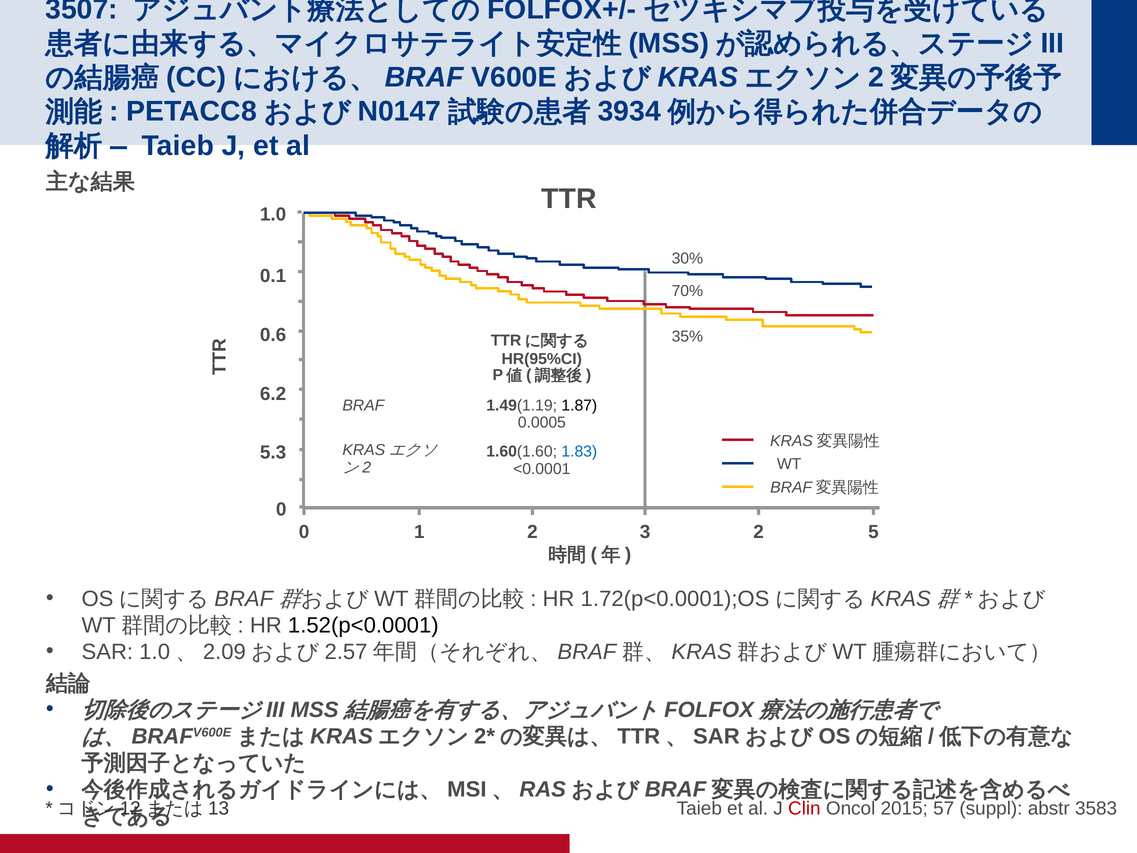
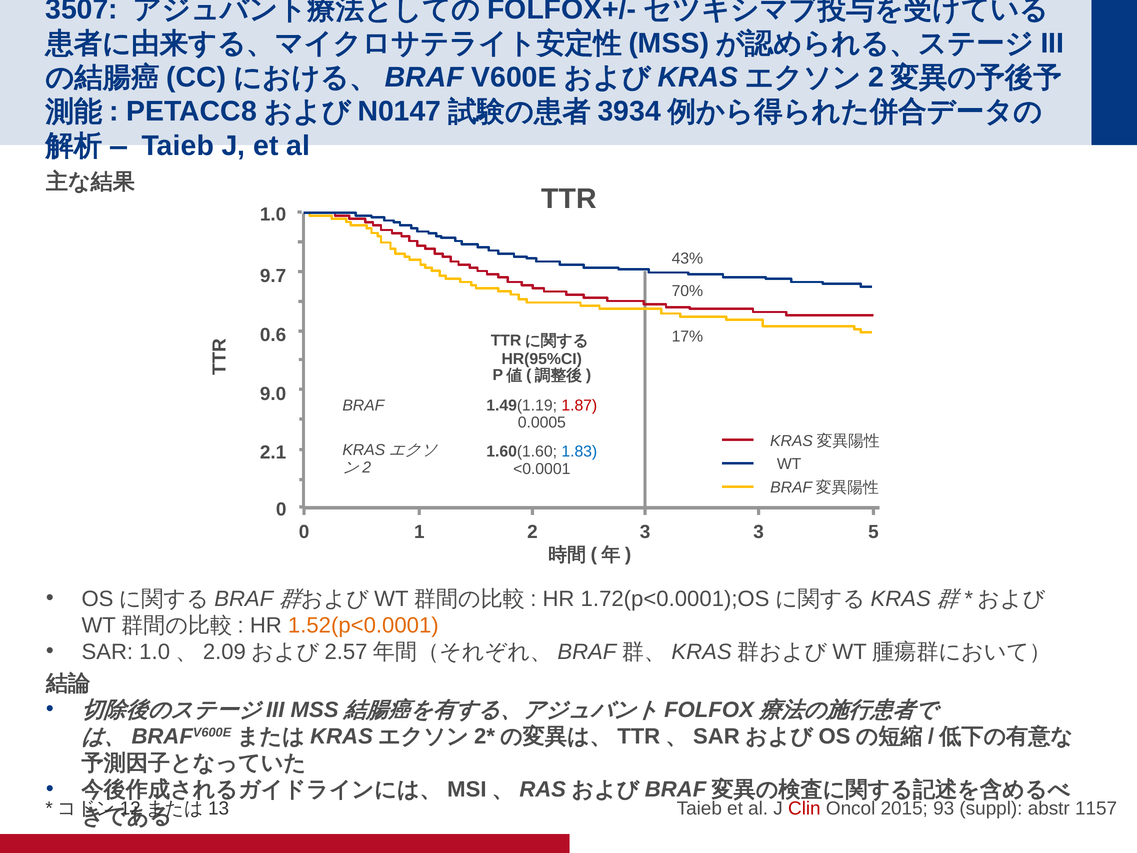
30%: 30% -> 43%
0.1: 0.1 -> 9.7
35%: 35% -> 17%
6.2: 6.2 -> 9.0
1.87 colour: black -> red
5.3: 5.3 -> 2.1
3 2: 2 -> 3
1.52(p<0.0001 colour: black -> orange
57: 57 -> 93
3583: 3583 -> 1157
